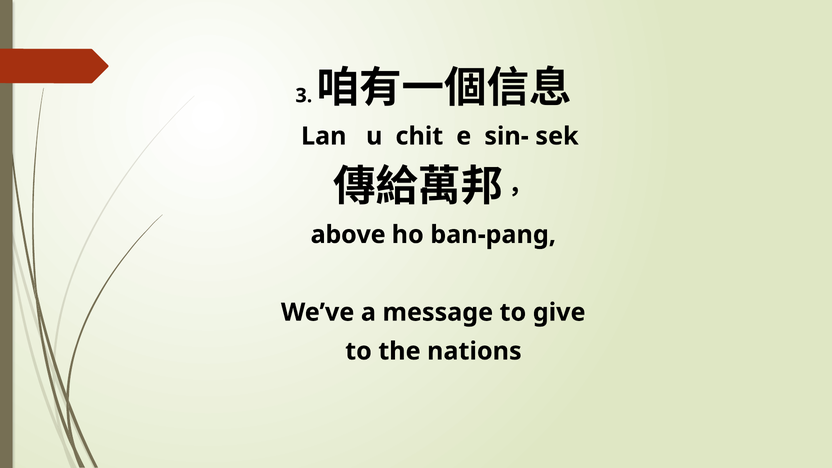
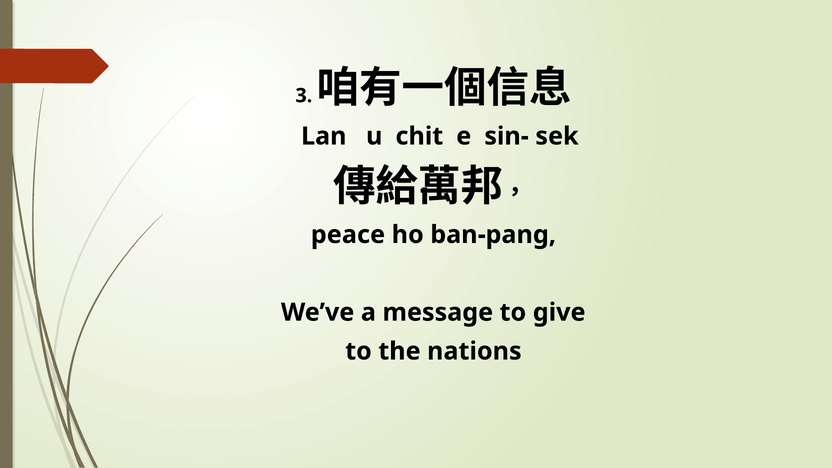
above: above -> peace
